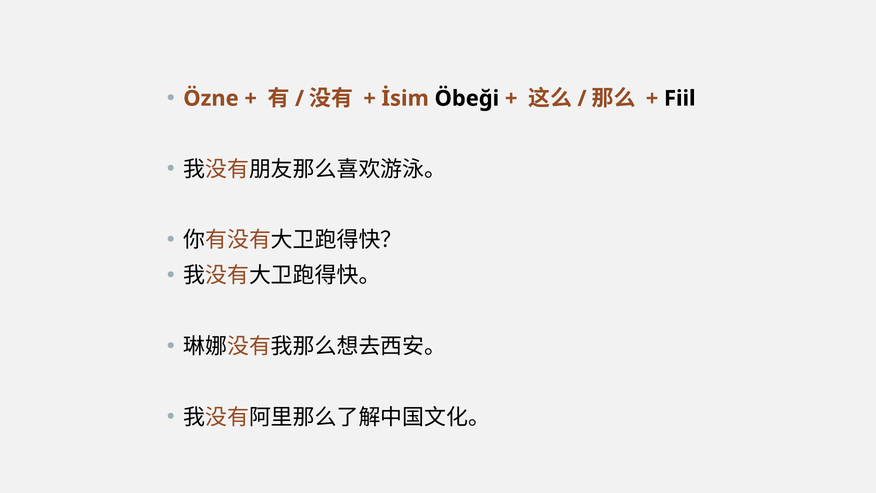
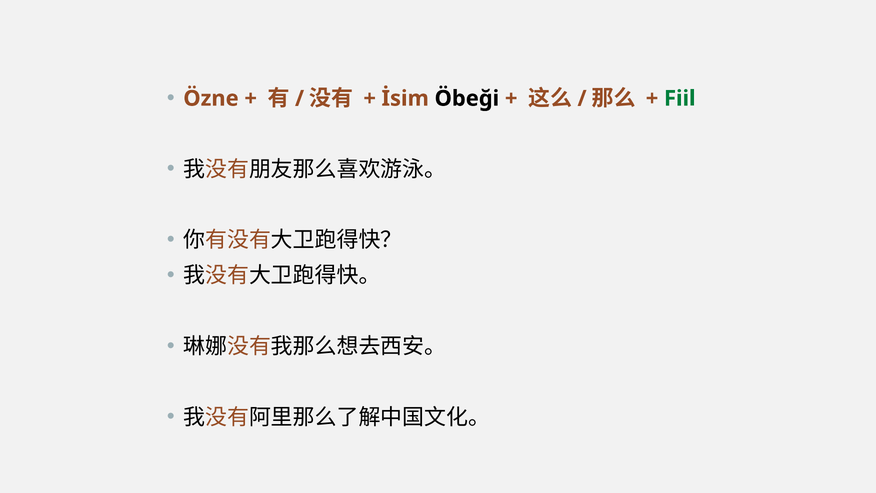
Fiil colour: black -> green
